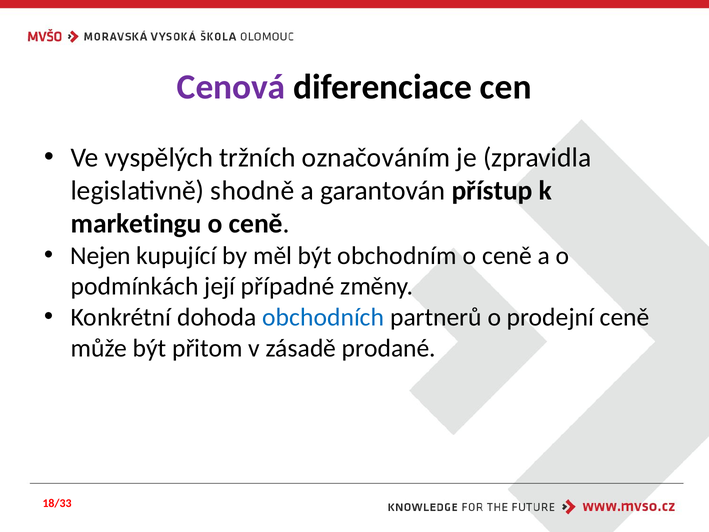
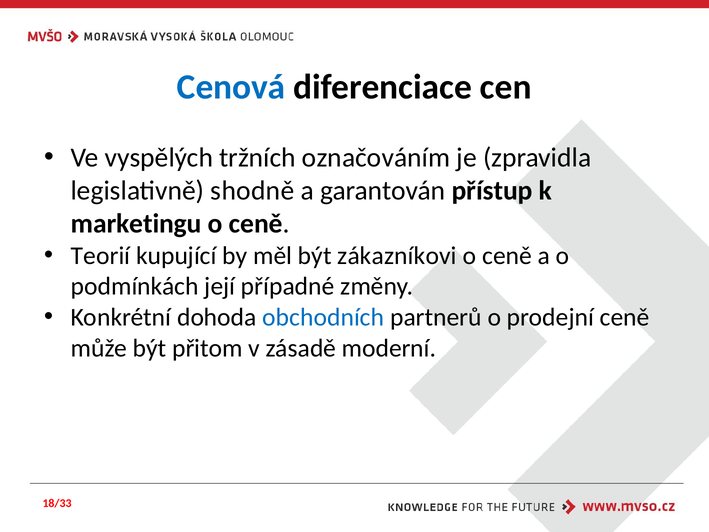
Cenová colour: purple -> blue
Nejen: Nejen -> Teorií
obchodním: obchodním -> zákazníkovi
prodané: prodané -> moderní
